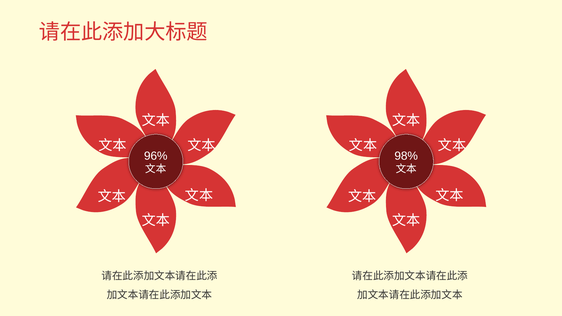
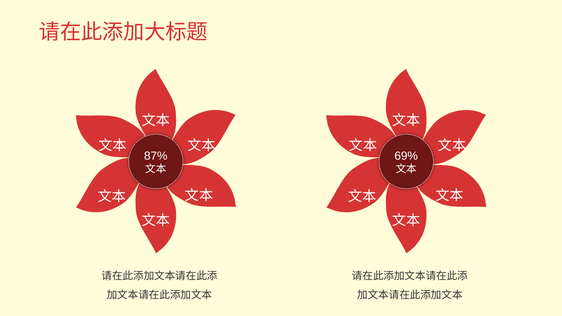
96%: 96% -> 87%
98%: 98% -> 69%
